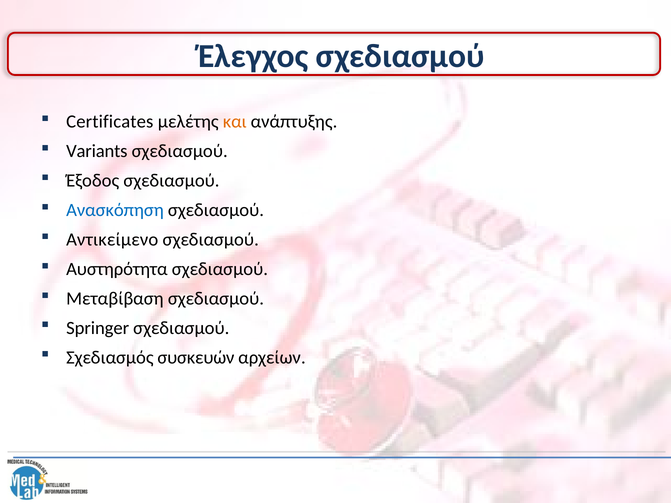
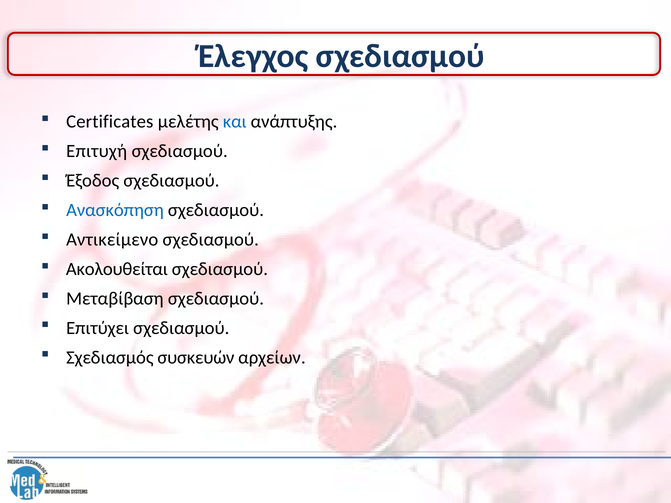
και colour: orange -> blue
Variants: Variants -> Επιτυχή
Αυστηρότητα: Αυστηρότητα -> Ακολουθείται
Springer: Springer -> Επιτύχει
